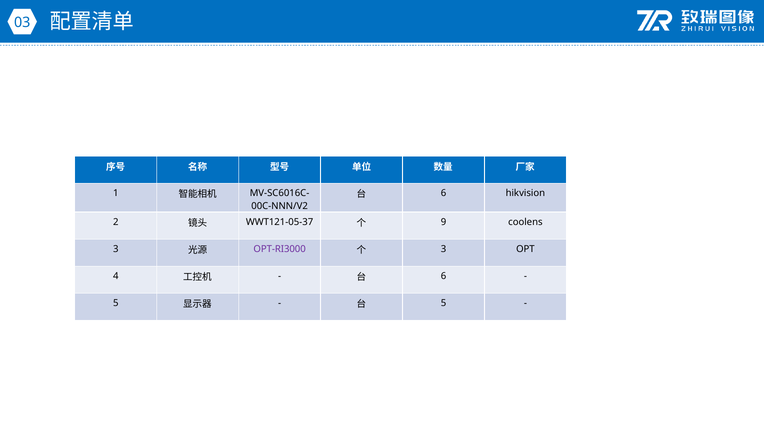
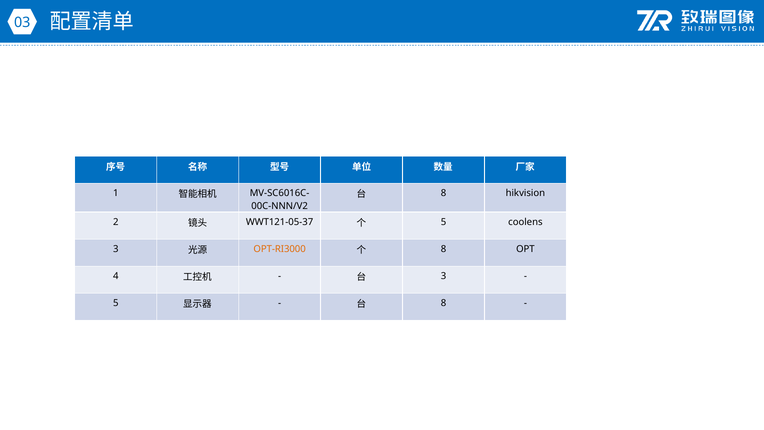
6 at (444, 193): 6 -> 8
9 at (444, 222): 9 -> 5
OPT-RI3000 colour: purple -> orange
3 at (444, 249): 3 -> 8
6 at (444, 276): 6 -> 3
5 at (444, 303): 5 -> 8
